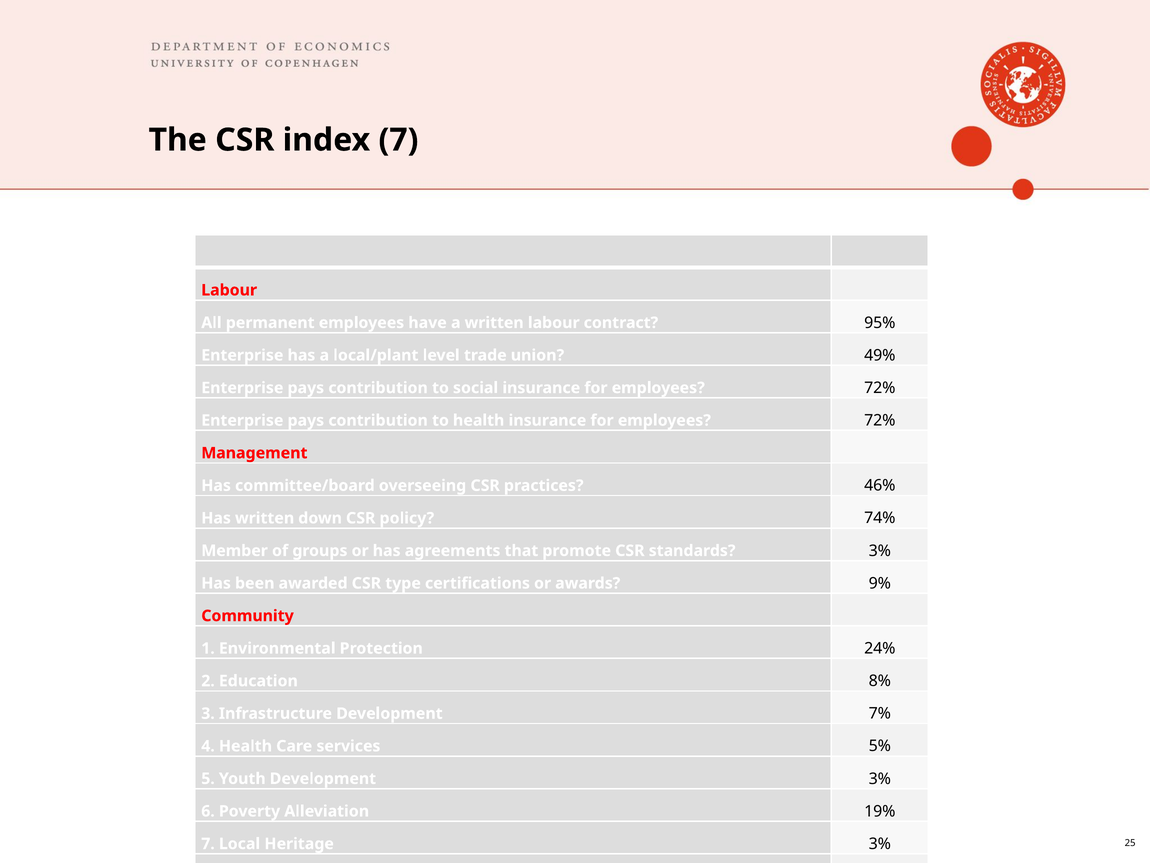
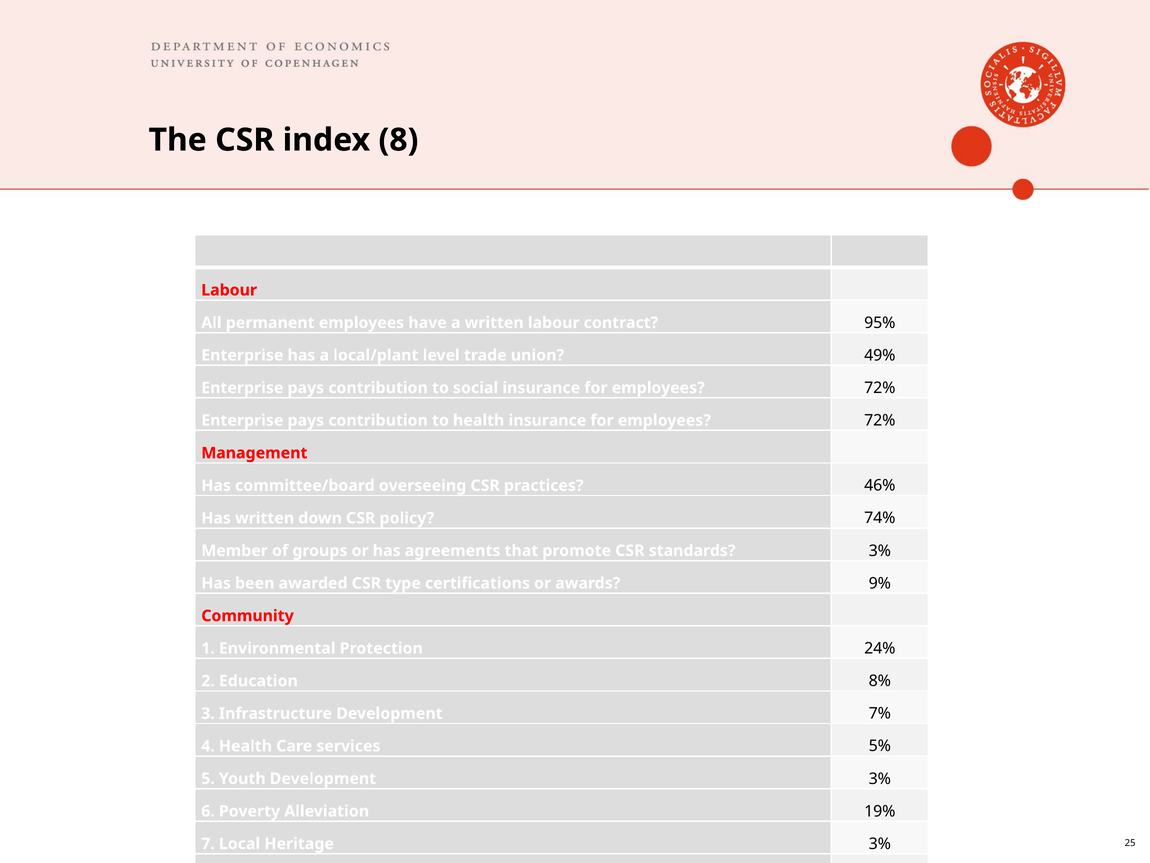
index 7: 7 -> 8
